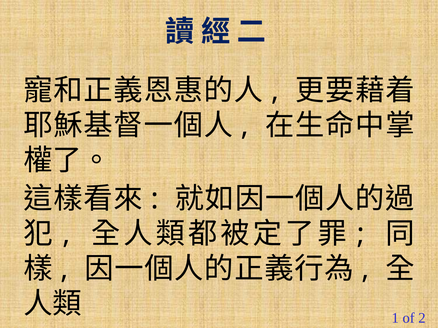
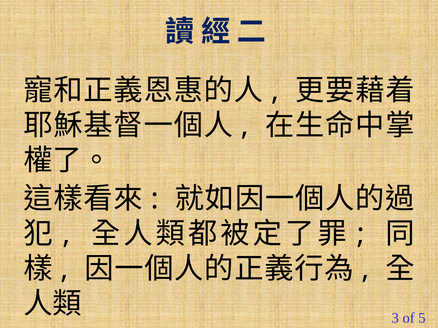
1: 1 -> 3
2: 2 -> 5
